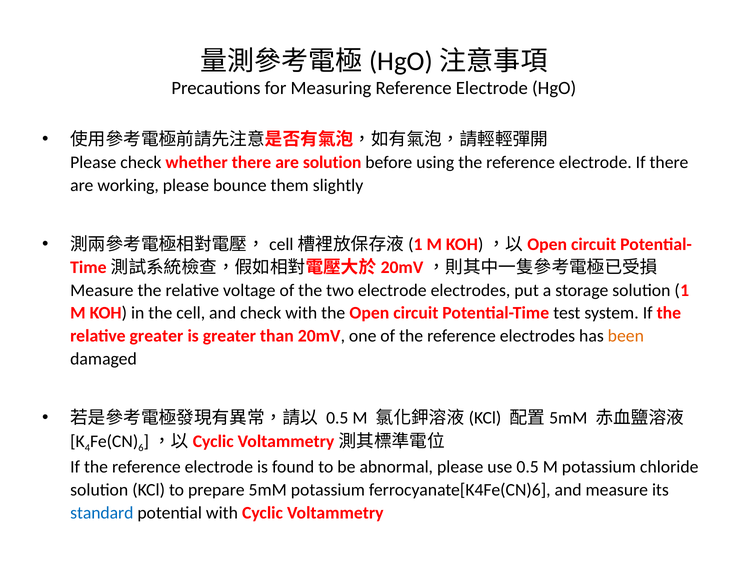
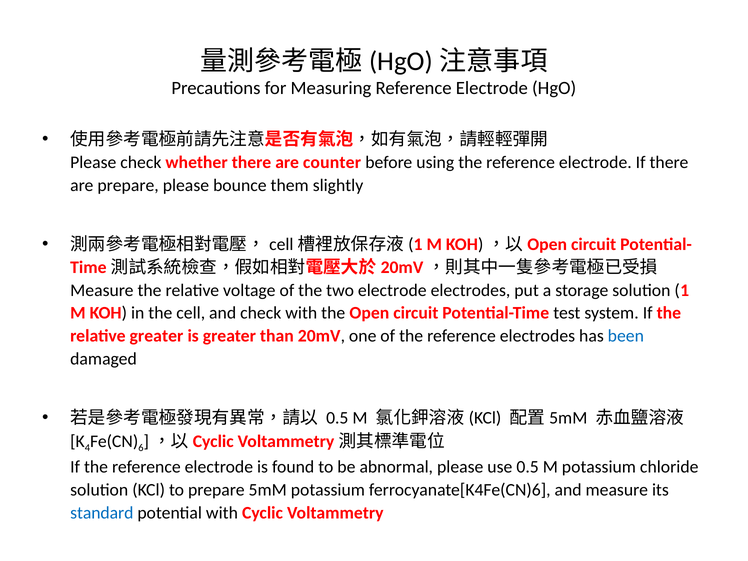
are solution: solution -> counter
are working: working -> prepare
been colour: orange -> blue
